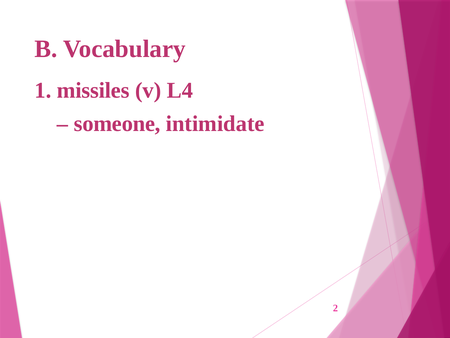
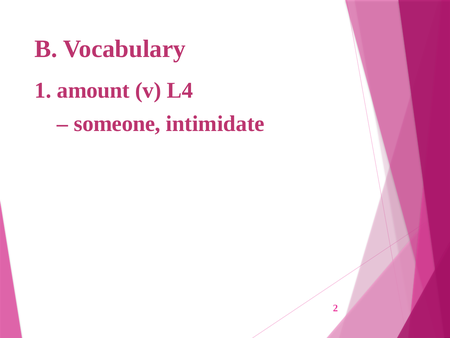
missiles: missiles -> amount
